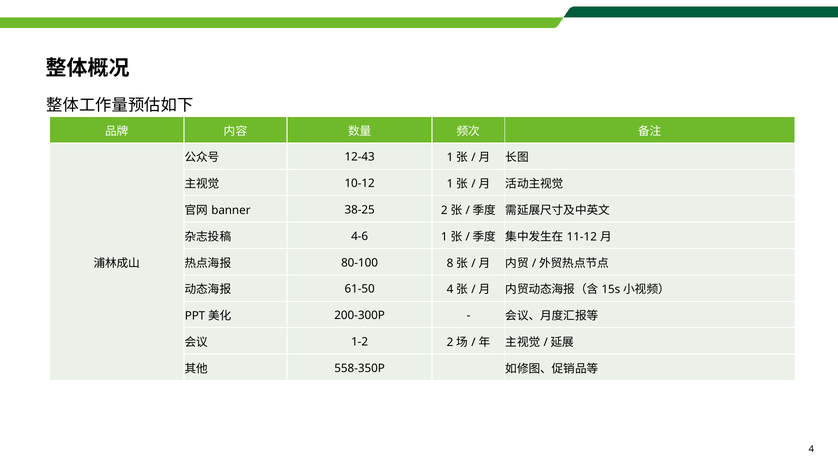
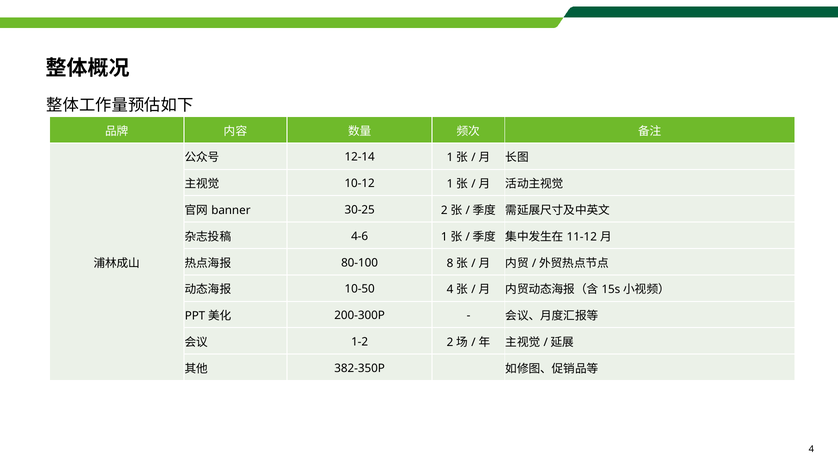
12-43: 12-43 -> 12-14
38-25: 38-25 -> 30-25
61-50: 61-50 -> 10-50
558-350P: 558-350P -> 382-350P
